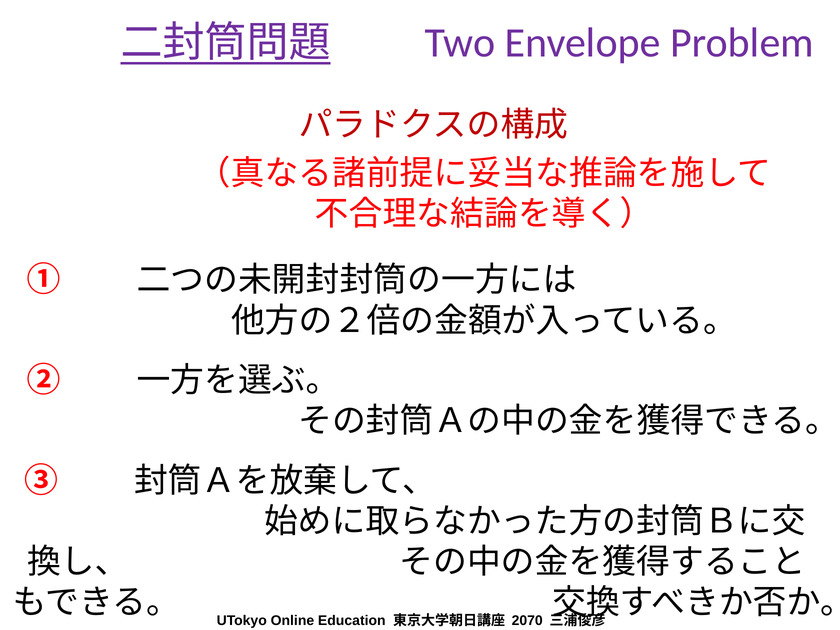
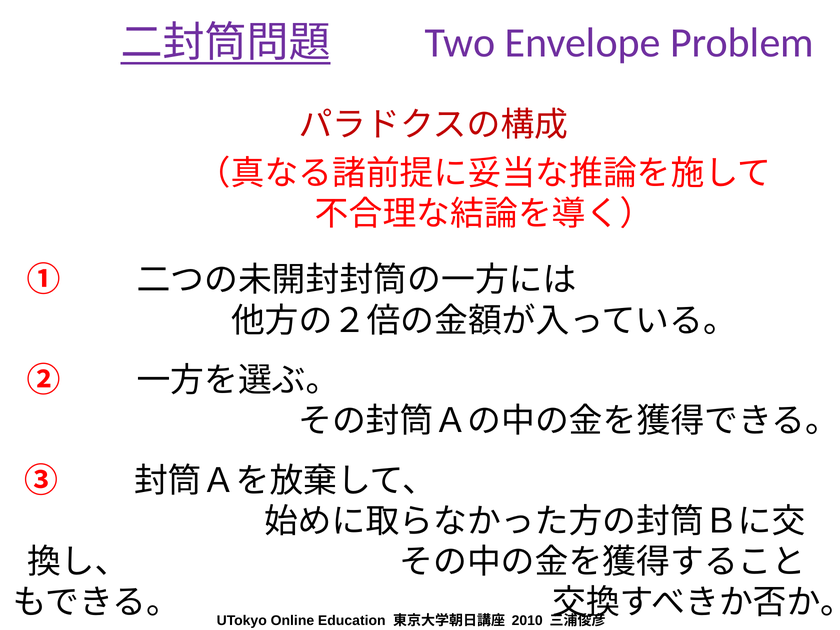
2070: 2070 -> 2010
